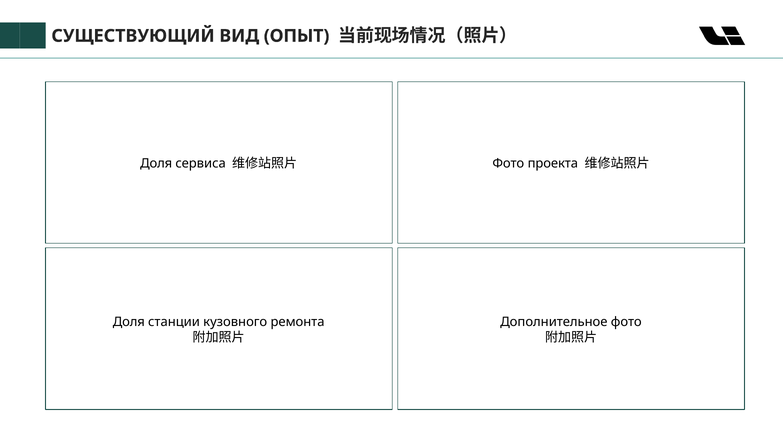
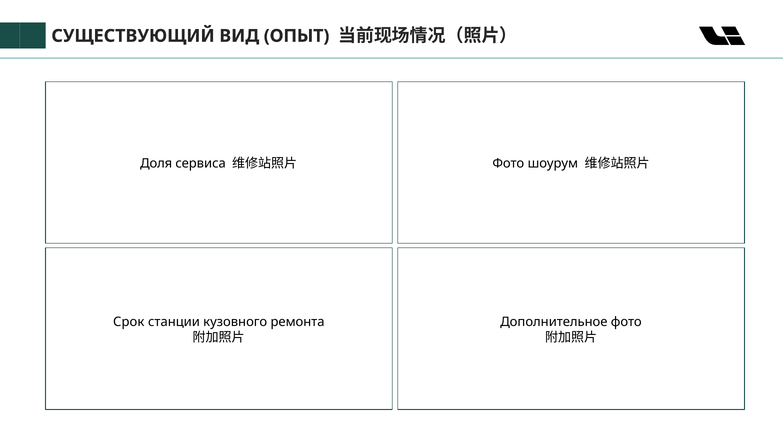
проекта: проекта -> шоурум
Доля at (129, 322): Доля -> Срок
